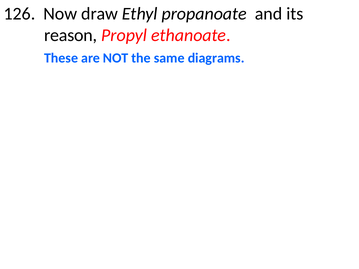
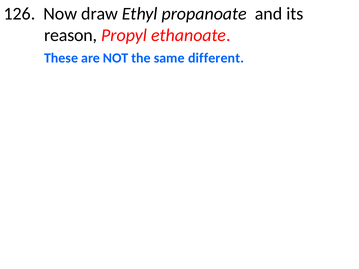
diagrams: diagrams -> different
